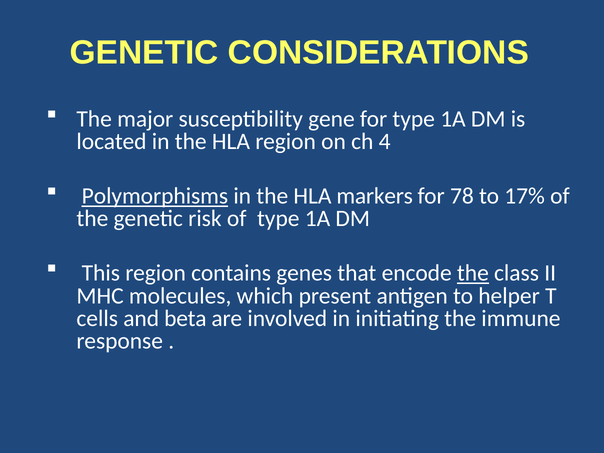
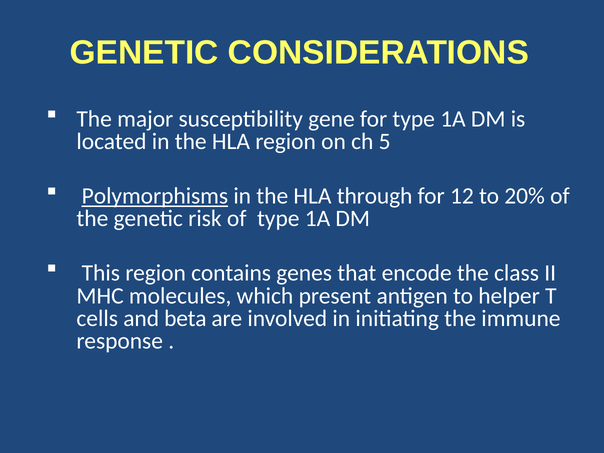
4: 4 -> 5
markers: markers -> through
78: 78 -> 12
17%: 17% -> 20%
the at (473, 273) underline: present -> none
